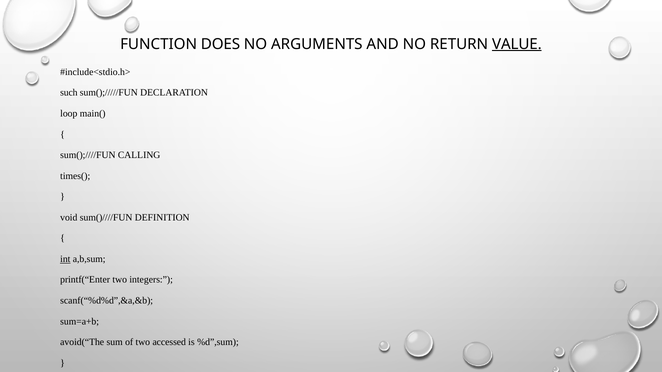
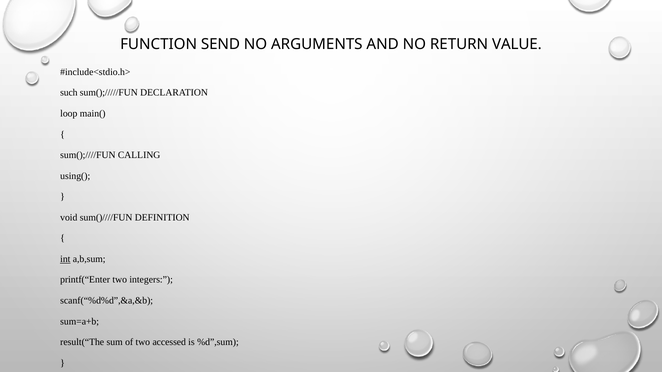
DOES: DOES -> SEND
VALUE underline: present -> none
times(: times( -> using(
avoid(“The: avoid(“The -> result(“The
